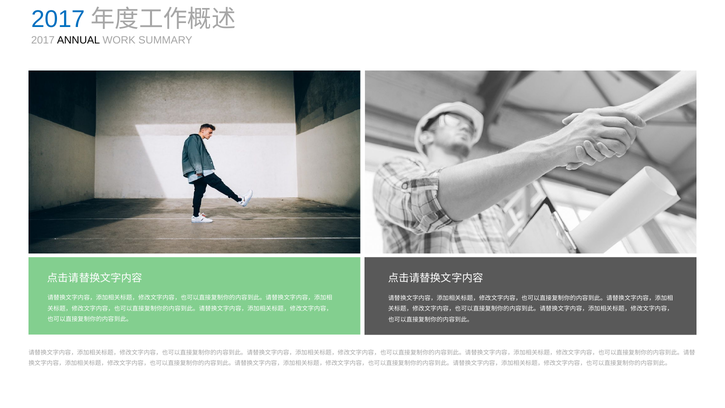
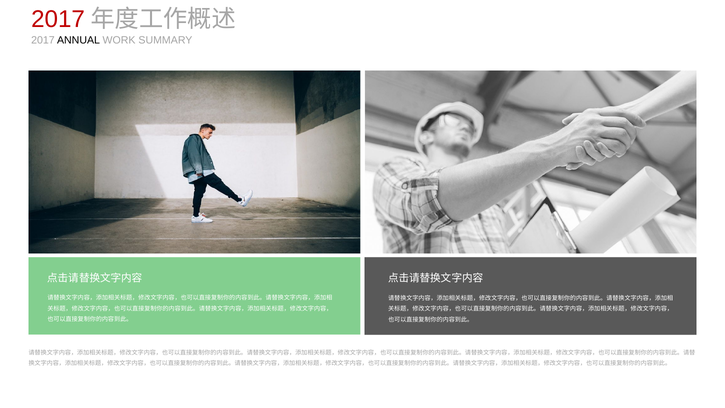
2017 at (58, 19) colour: blue -> red
